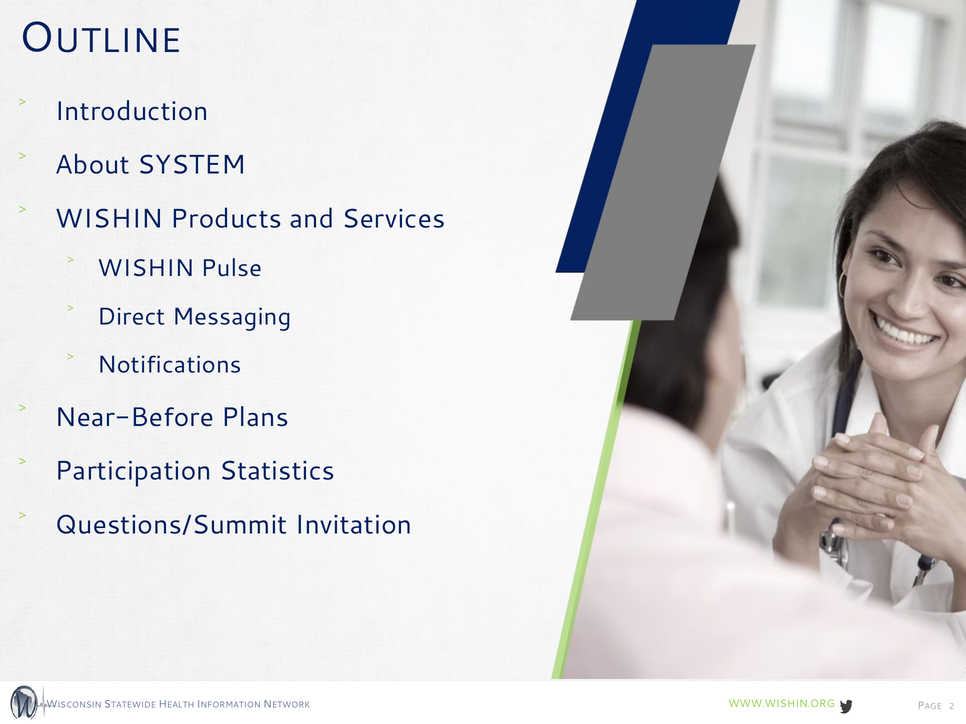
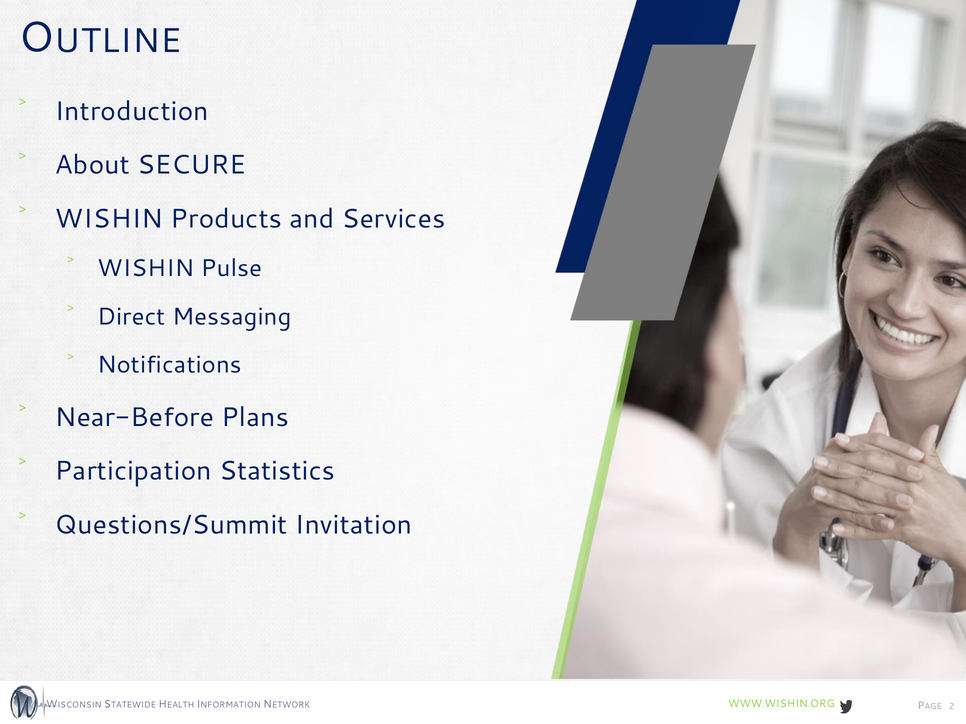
SYSTEM: SYSTEM -> SECURE
